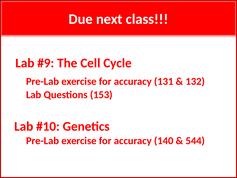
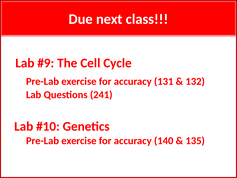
153: 153 -> 241
544: 544 -> 135
